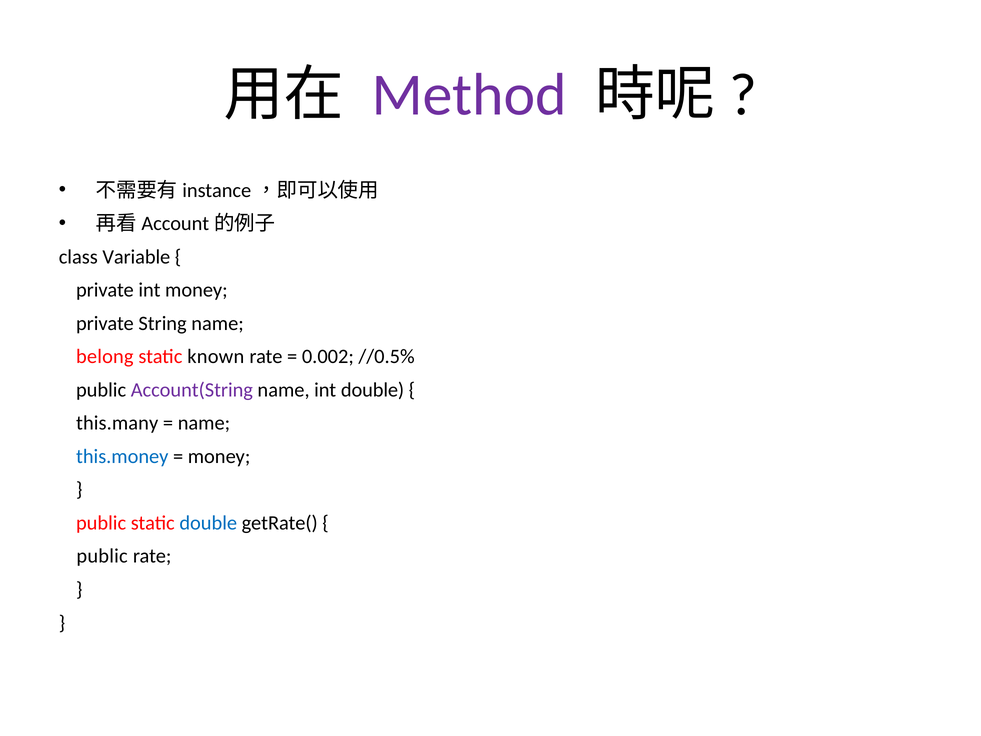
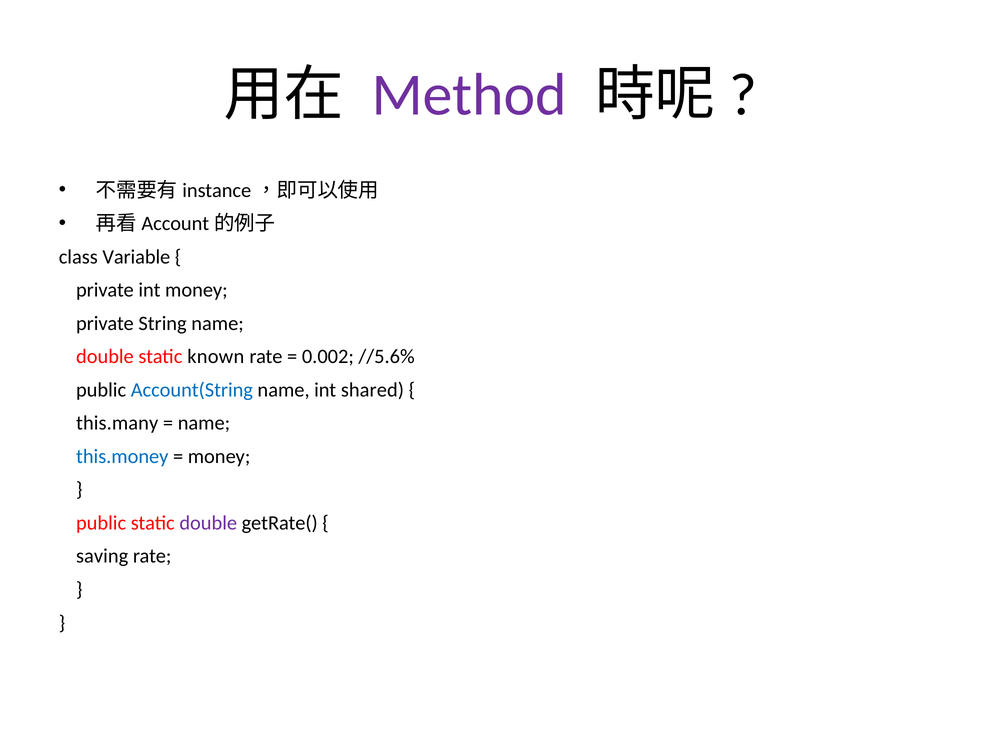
belong at (105, 357): belong -> double
//0.5%: //0.5% -> //5.6%
Account(String colour: purple -> blue
int double: double -> shared
double at (208, 523) colour: blue -> purple
public at (102, 556): public -> saving
